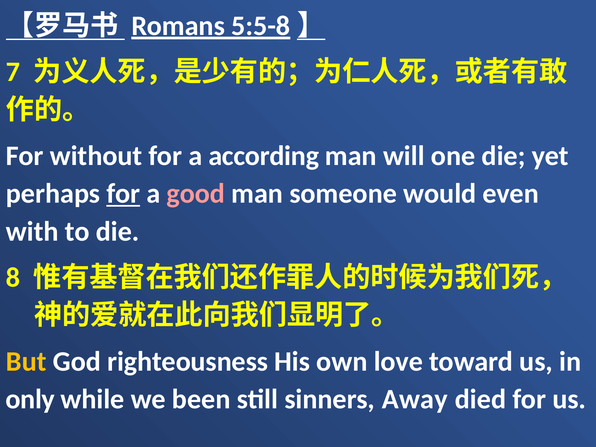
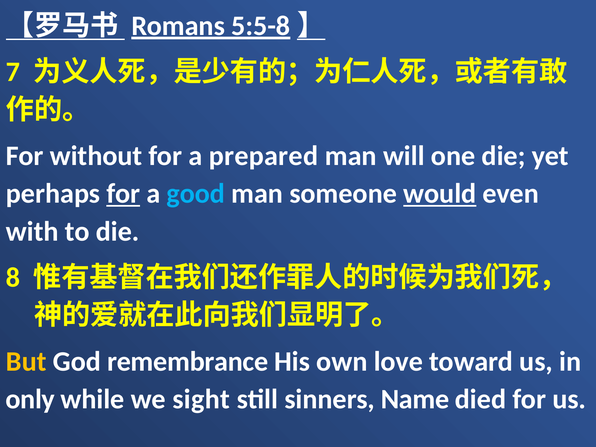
according: according -> prepared
good colour: pink -> light blue
would underline: none -> present
righteousness: righteousness -> remembrance
been: been -> sight
Away: Away -> Name
